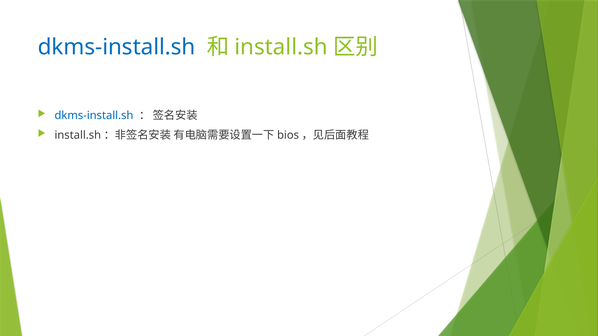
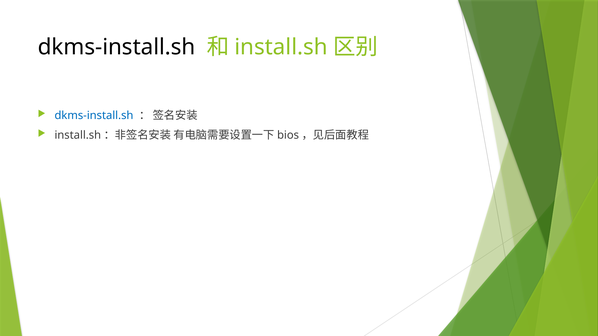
dkms-install.sh at (117, 47) colour: blue -> black
